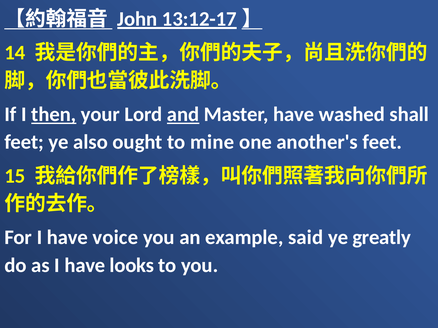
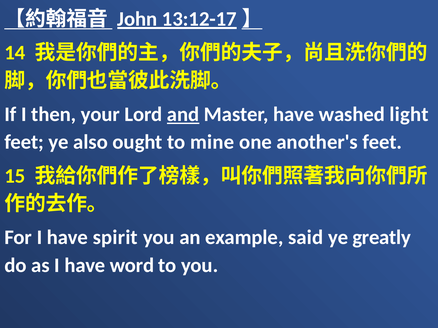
then underline: present -> none
shall: shall -> light
voice: voice -> spirit
looks: looks -> word
